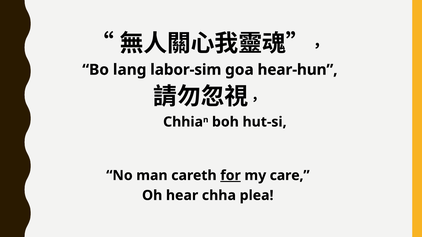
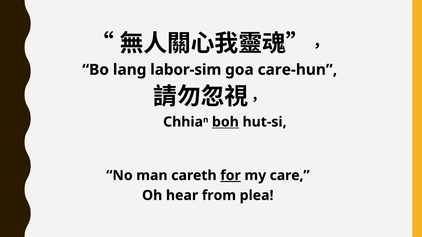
hear-hun: hear-hun -> care-hun
boh underline: none -> present
chha: chha -> from
